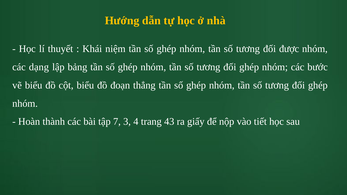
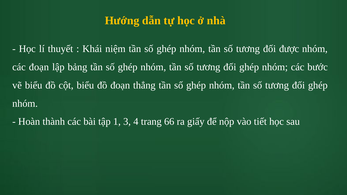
các dạng: dạng -> đoạn
7: 7 -> 1
43: 43 -> 66
